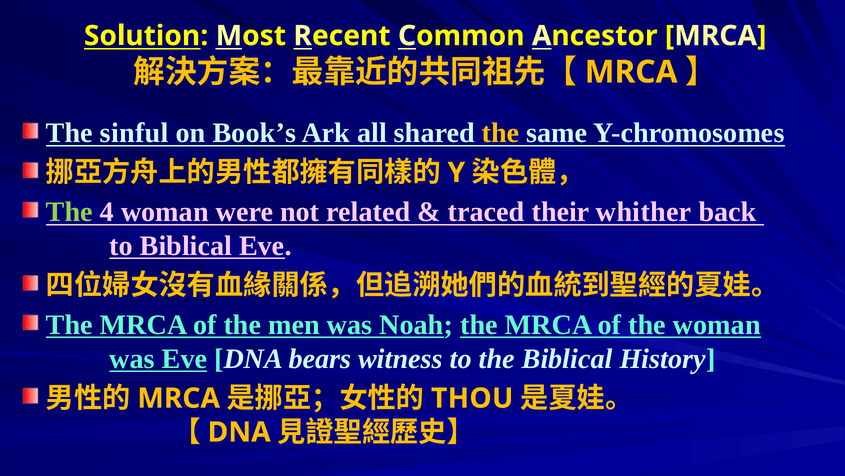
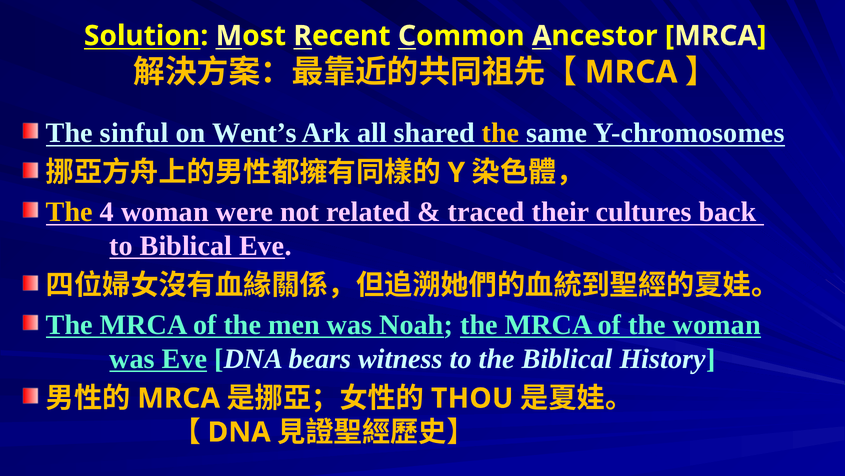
Book’s: Book’s -> Went’s
The at (69, 212) colour: light green -> yellow
whither: whither -> cultures
